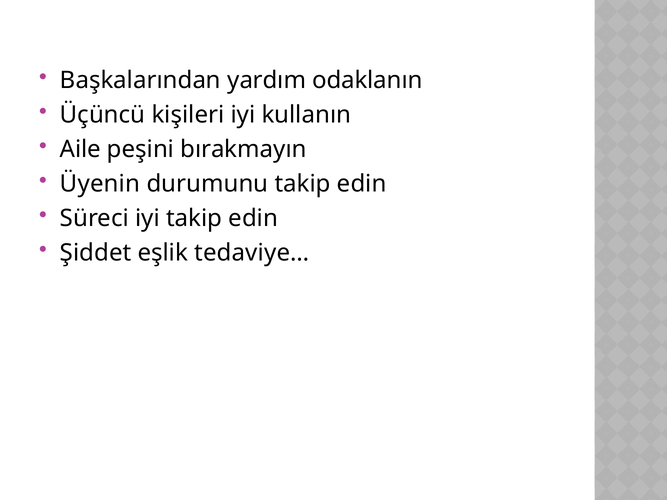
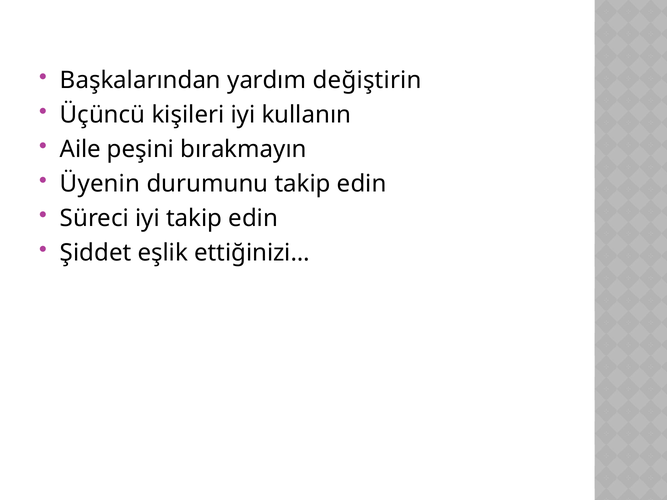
odaklanın: odaklanın -> değiştirin
tedaviye…: tedaviye… -> ettiğinizi…
